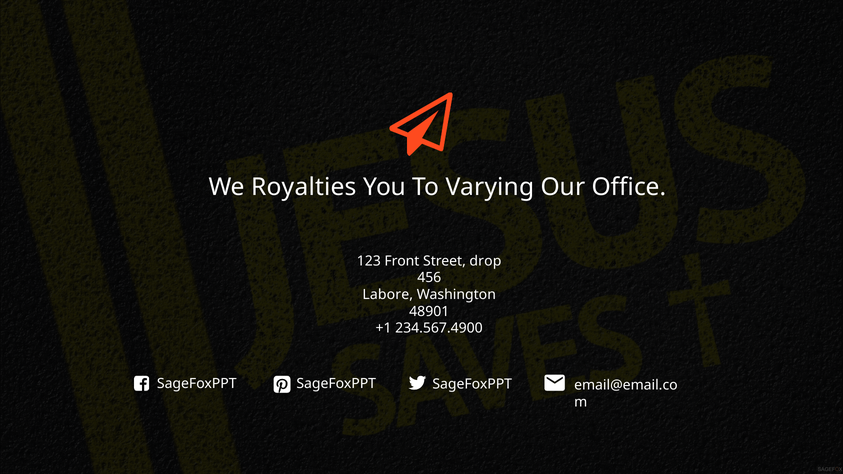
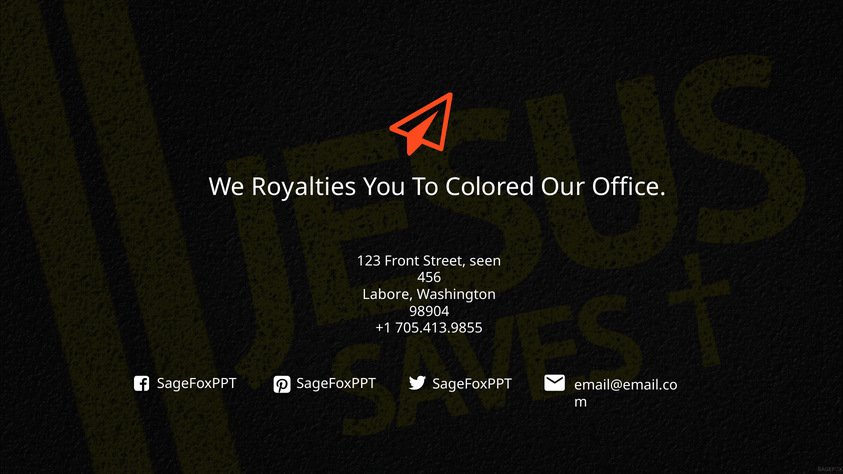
Varying: Varying -> Colored
drop: drop -> seen
48901: 48901 -> 98904
234.567.4900: 234.567.4900 -> 705.413.9855
